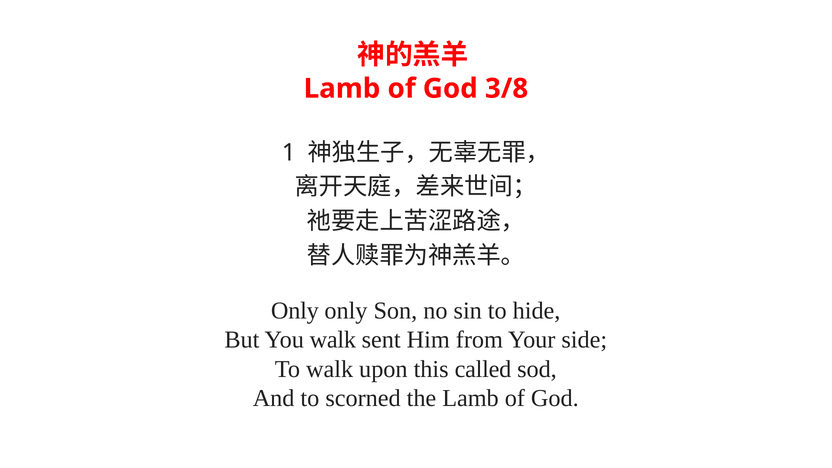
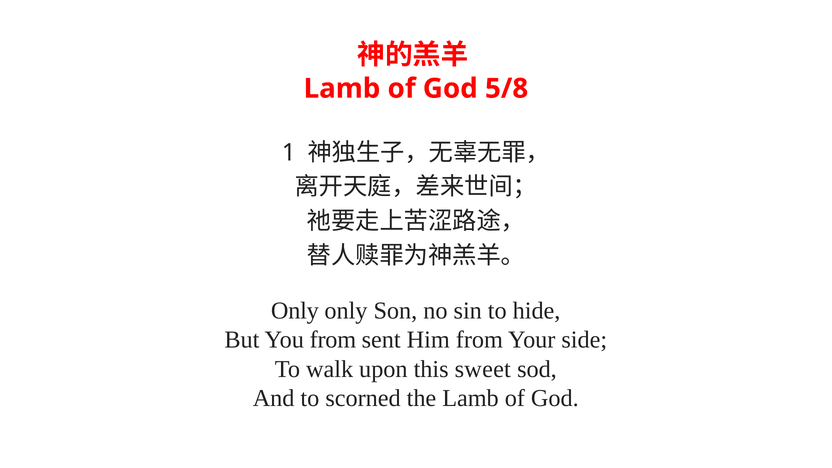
3/8: 3/8 -> 5/8
You walk: walk -> from
called: called -> sweet
